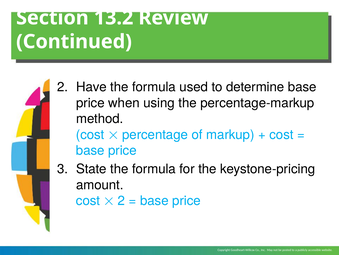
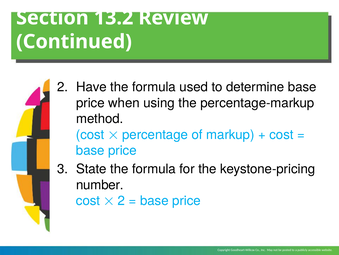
amount: amount -> number
